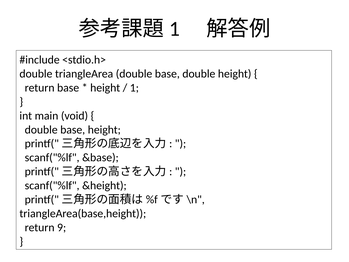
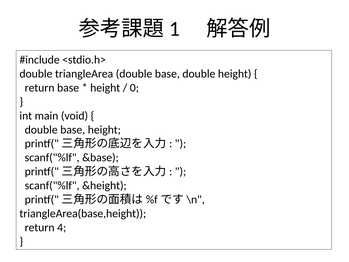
1: 1 -> 0
9: 9 -> 4
